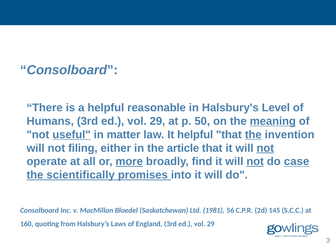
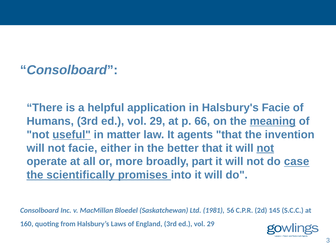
reasonable: reasonable -> application
Halsbury's Level: Level -> Facie
50: 50 -> 66
It helpful: helpful -> agents
the at (253, 135) underline: present -> none
not filing: filing -> facie
article: article -> better
more underline: present -> none
find: find -> part
not at (255, 162) underline: present -> none
